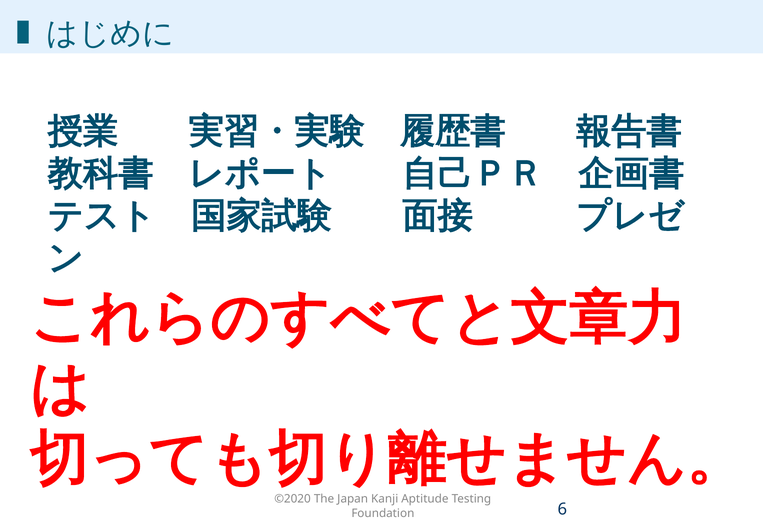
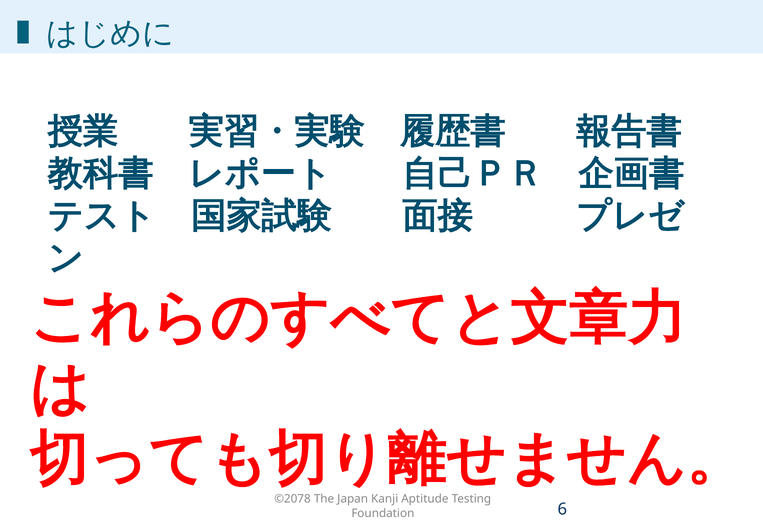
©2020: ©2020 -> ©2078
